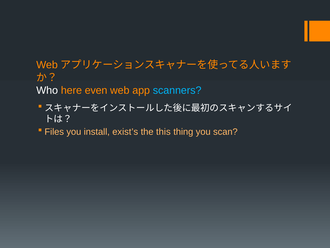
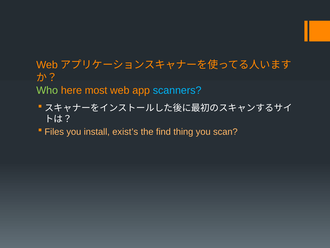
Who colour: white -> light green
even: even -> most
this: this -> find
